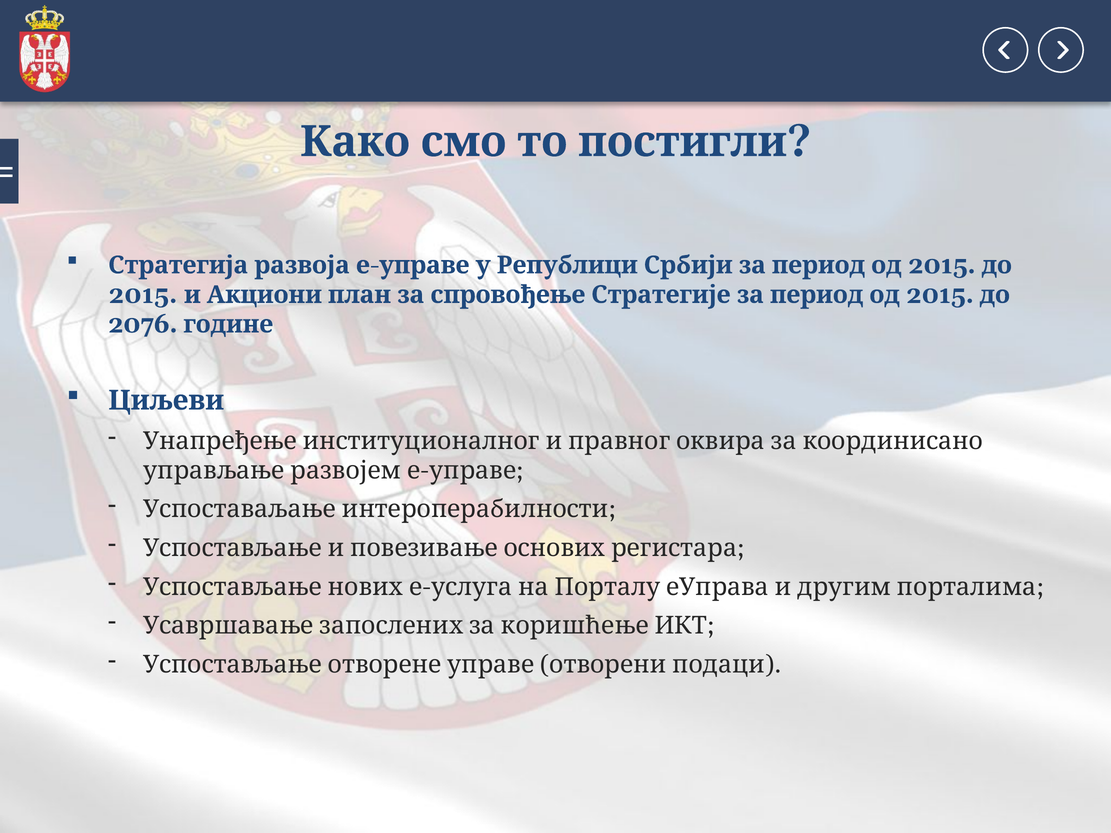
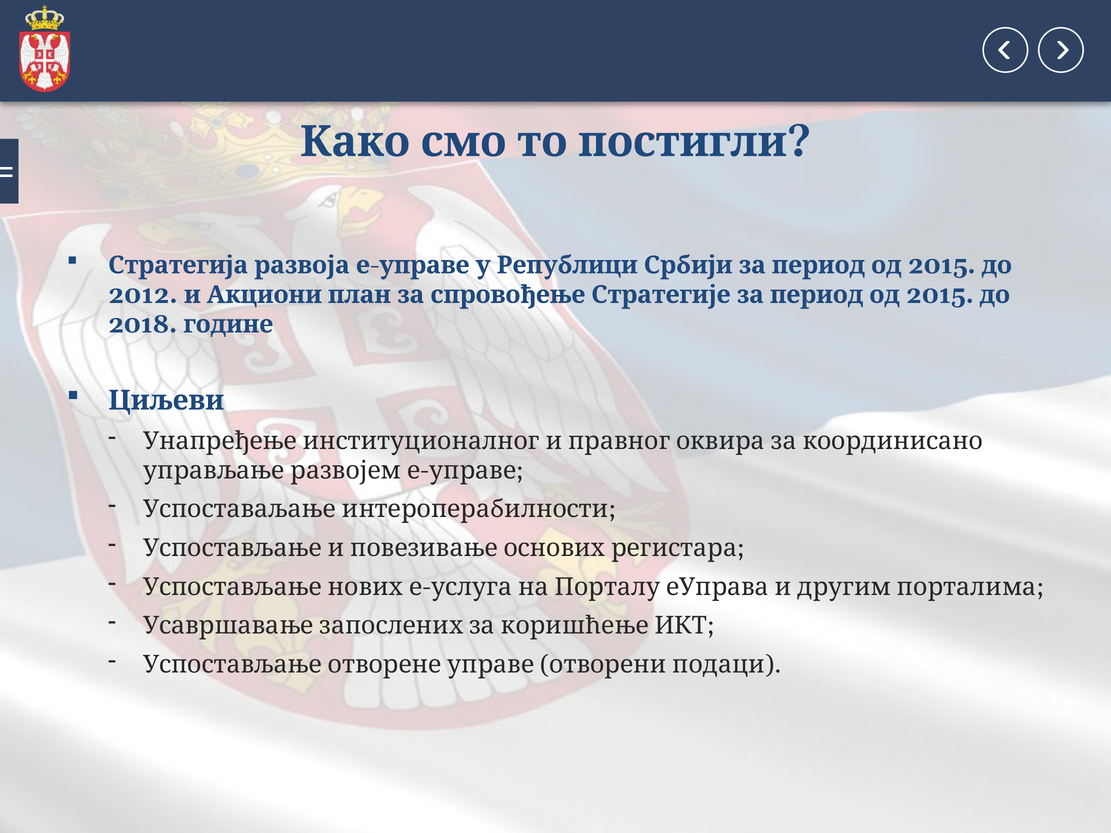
2015 at (143, 295): 2015 -> 2012
2076: 2076 -> 2018
